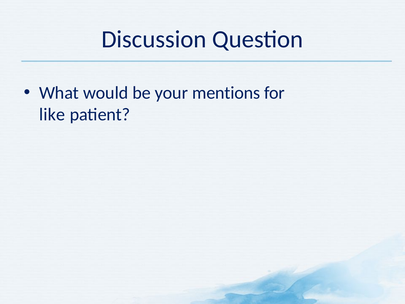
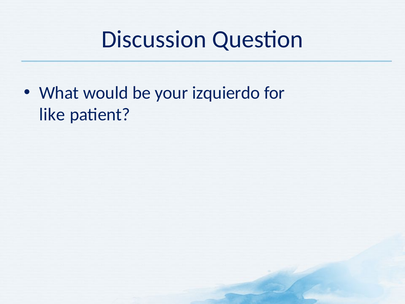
mentions: mentions -> izquierdo
